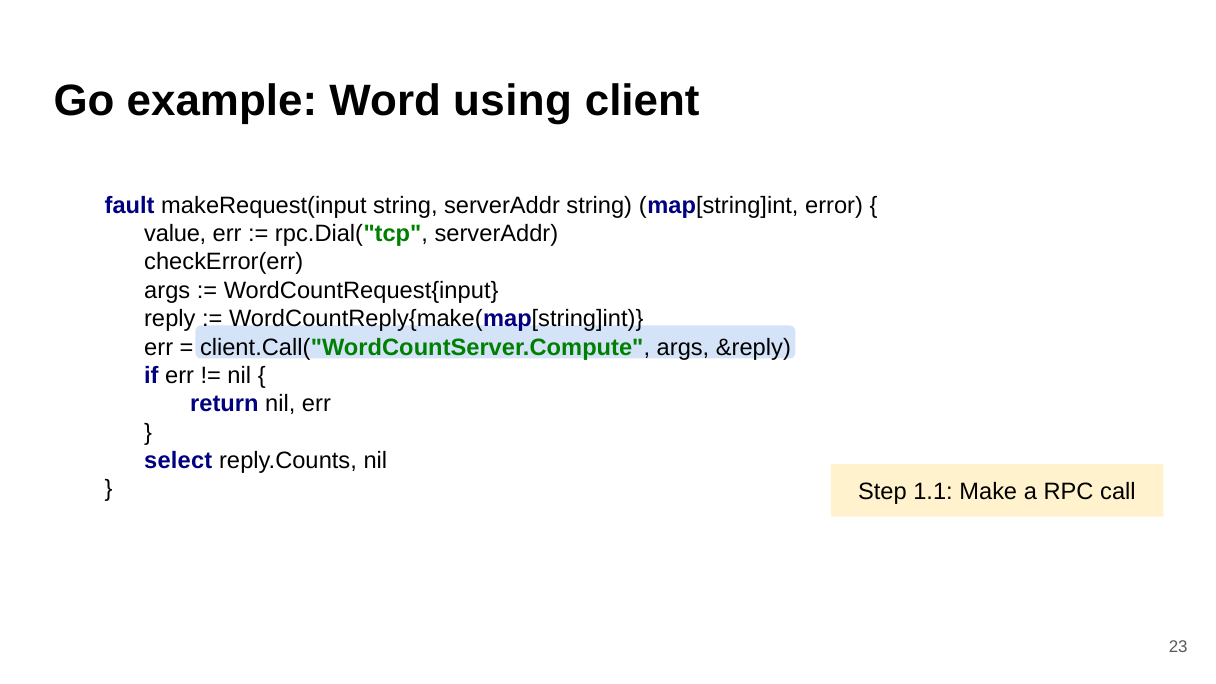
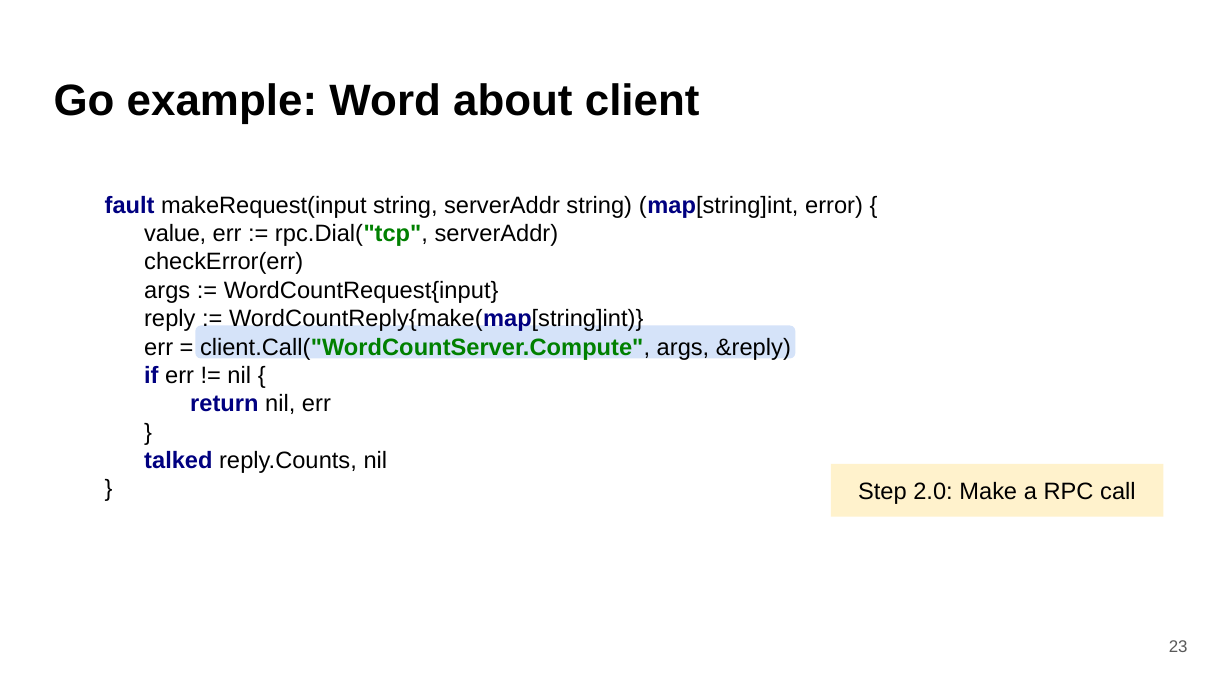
using: using -> about
select: select -> talked
1.1: 1.1 -> 2.0
